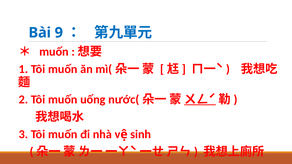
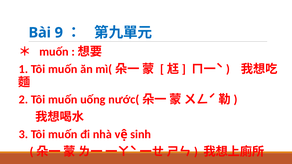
ㄨㄥˊ underline: present -> none
